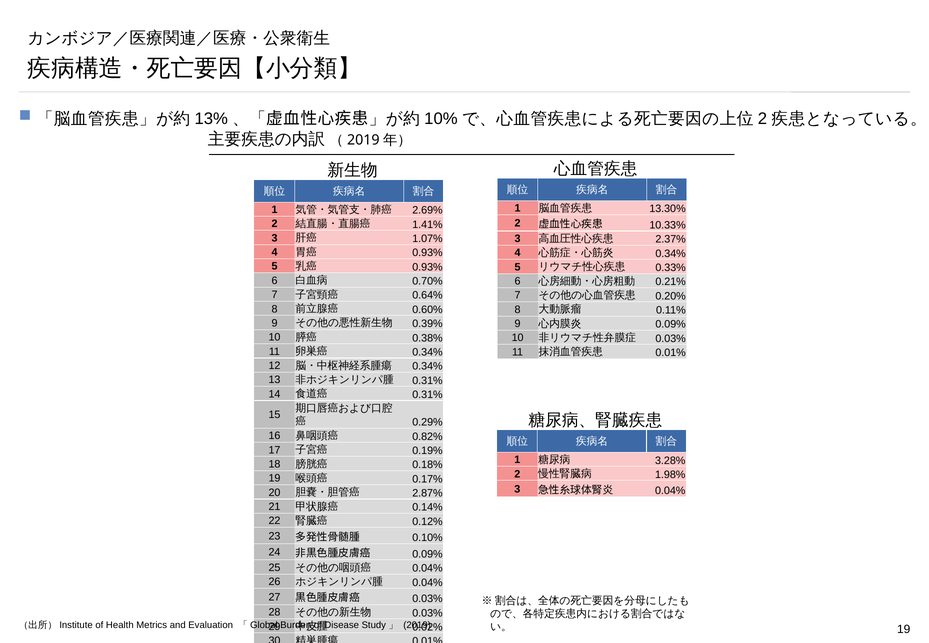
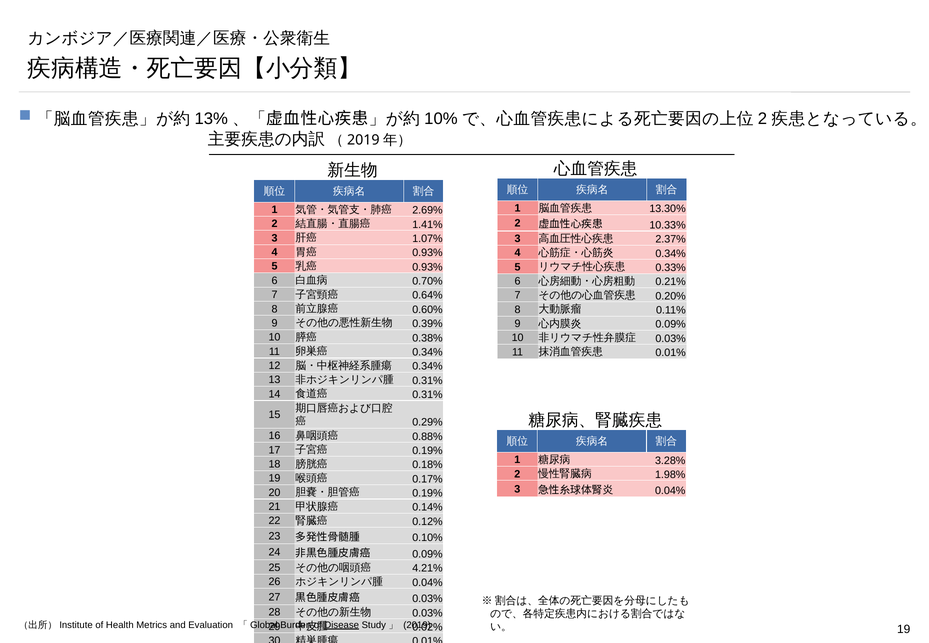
0.82%: 0.82% -> 0.88%
2.87% at (427, 493): 2.87% -> 0.19%
0.04% at (427, 568): 0.04% -> 4.21%
Disease underline: none -> present
